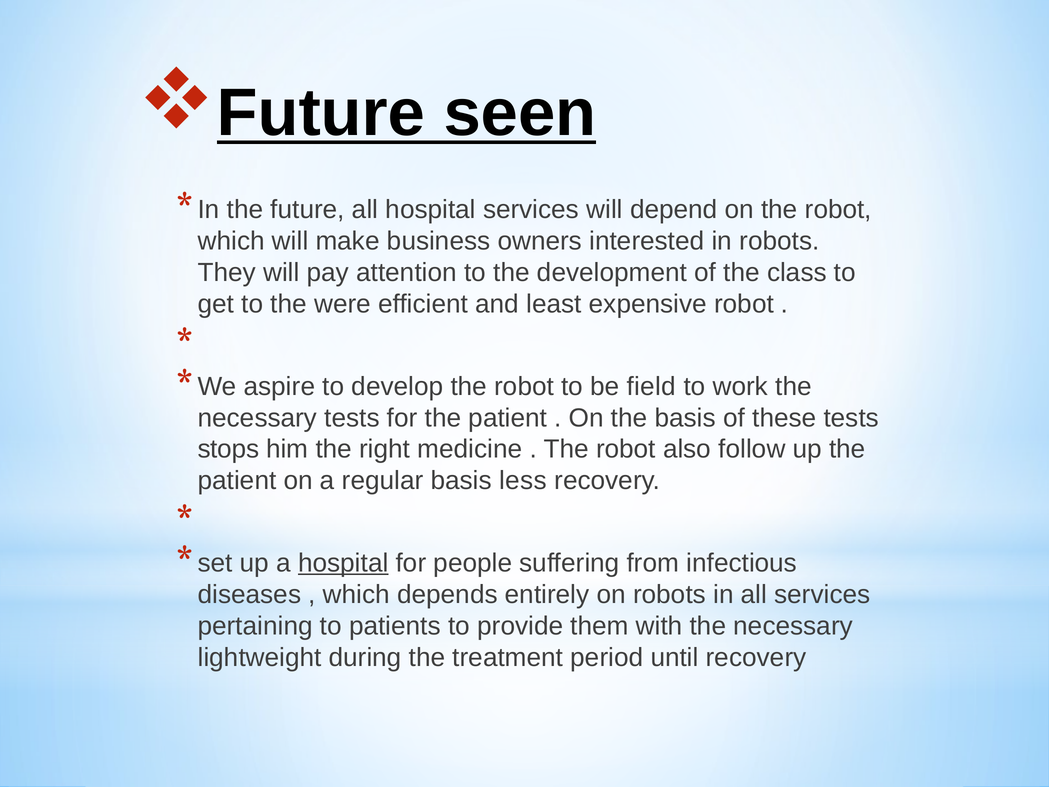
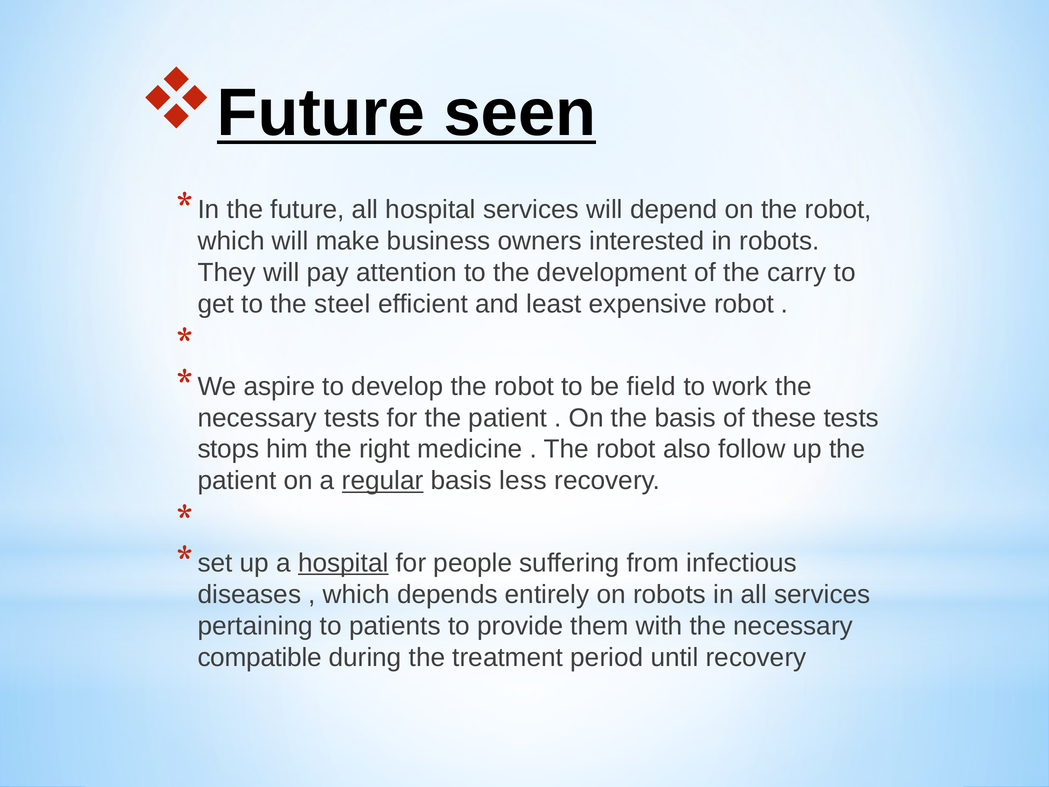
class: class -> carry
were: were -> steel
regular underline: none -> present
lightweight: lightweight -> compatible
